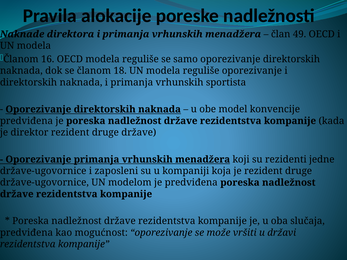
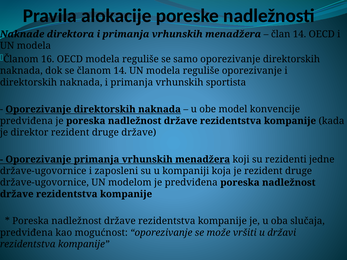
član 49: 49 -> 14
članom 18: 18 -> 14
